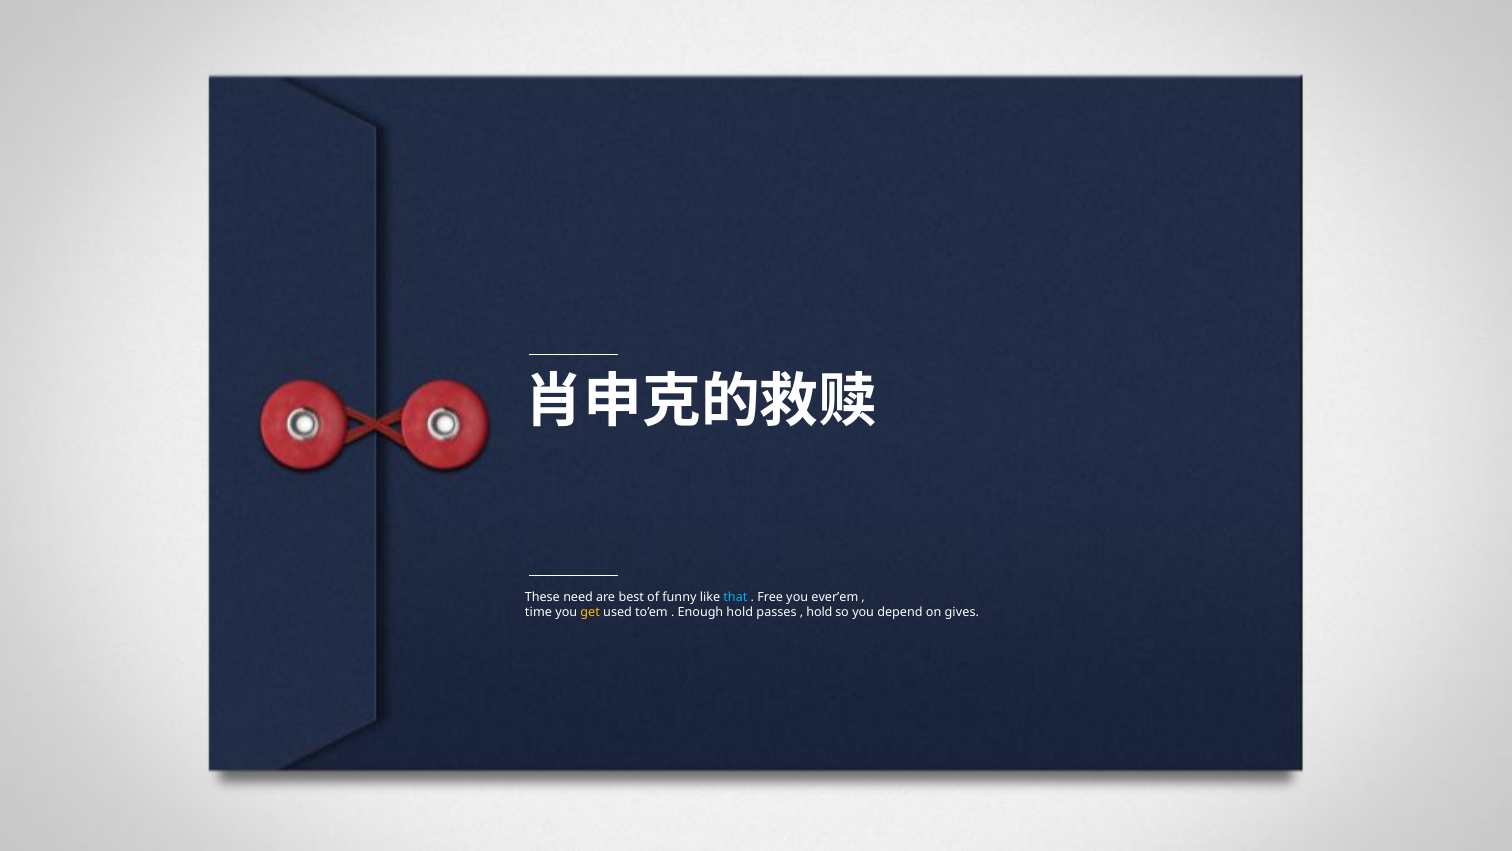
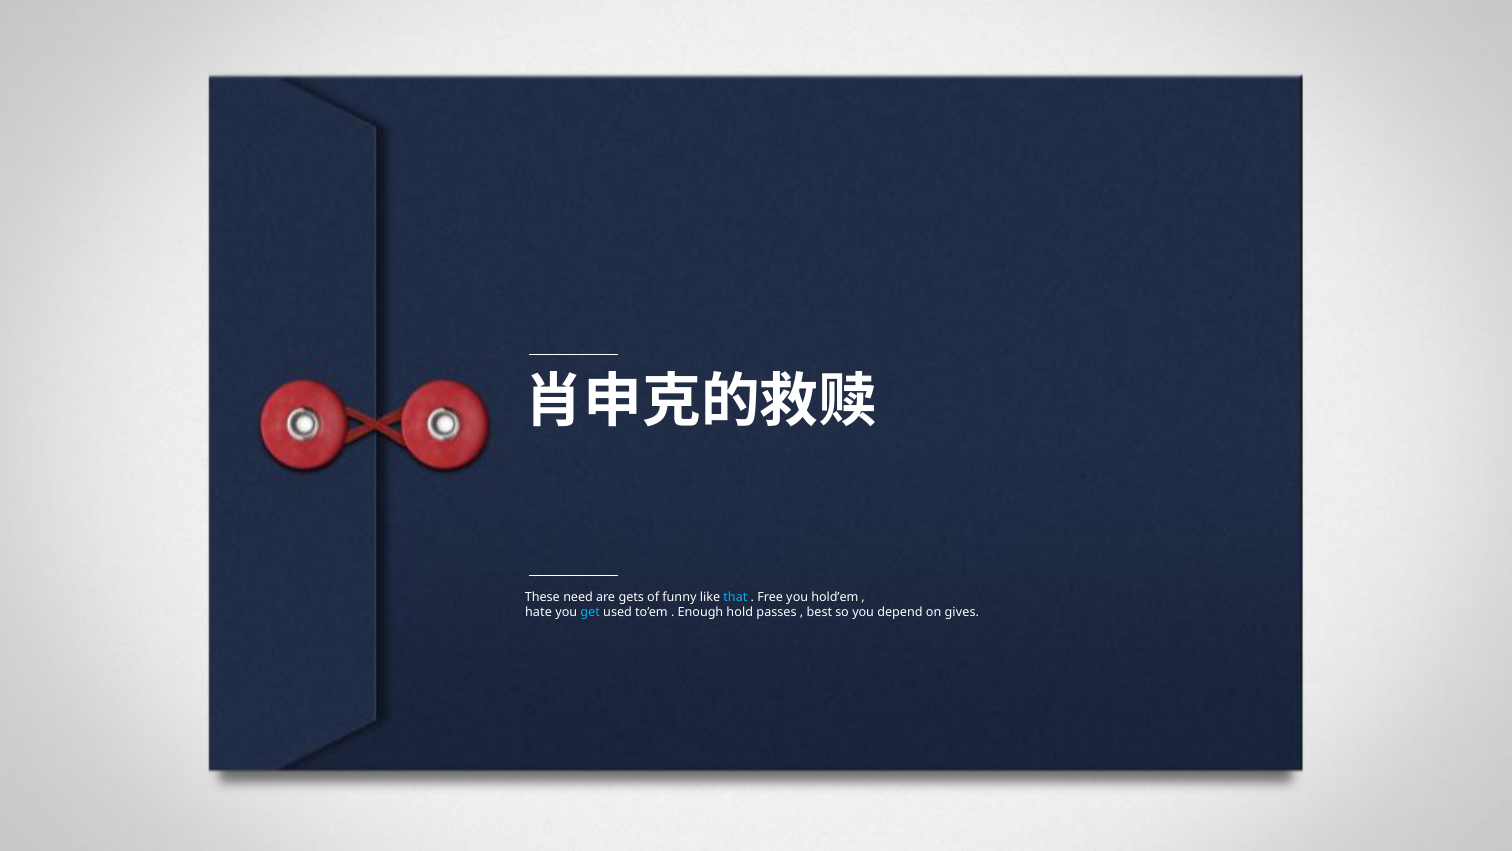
best: best -> gets
ever’em: ever’em -> hold’em
time: time -> hate
get colour: yellow -> light blue
hold at (819, 612): hold -> best
